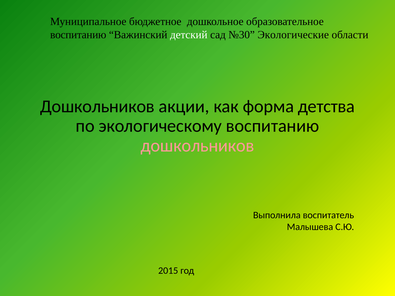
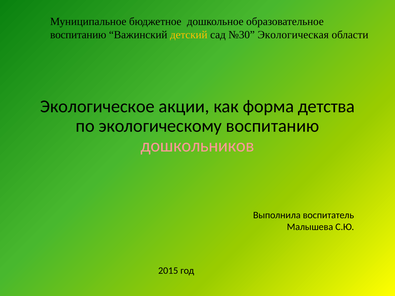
детский colour: white -> yellow
Экологические: Экологические -> Экологическая
Дошкольников at (97, 107): Дошкольников -> Экологическое
